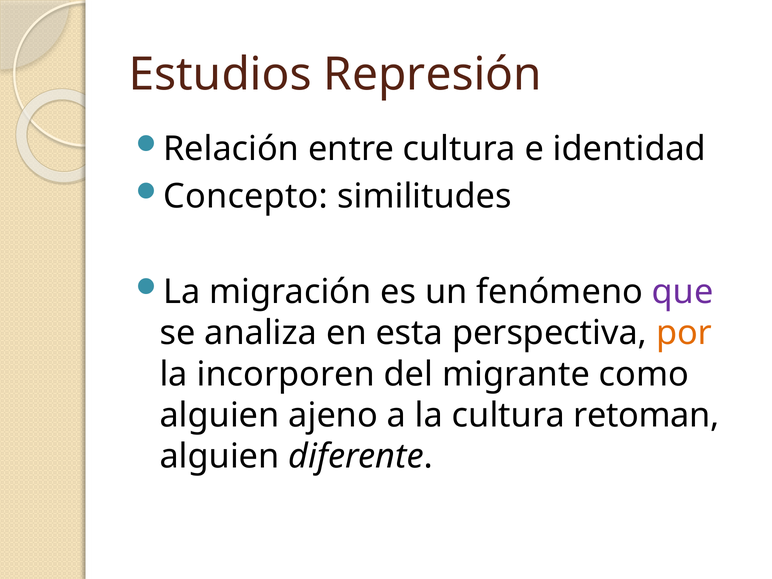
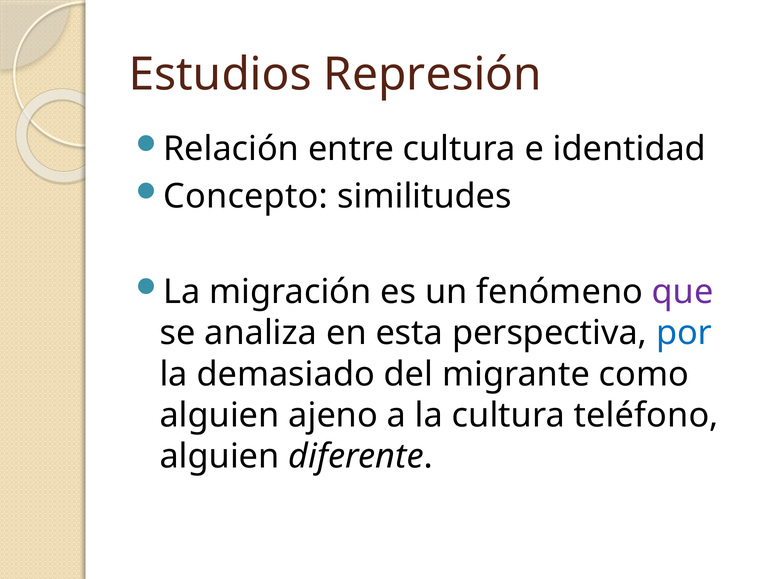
por colour: orange -> blue
incorporen: incorporen -> demasiado
retoman: retoman -> teléfono
